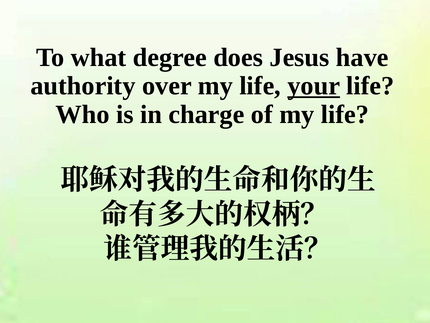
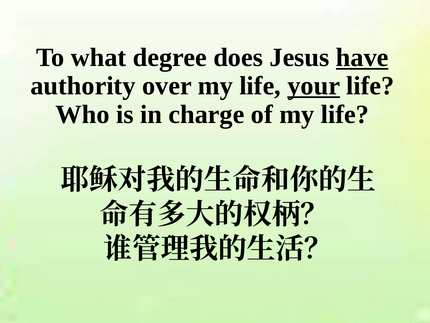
have underline: none -> present
